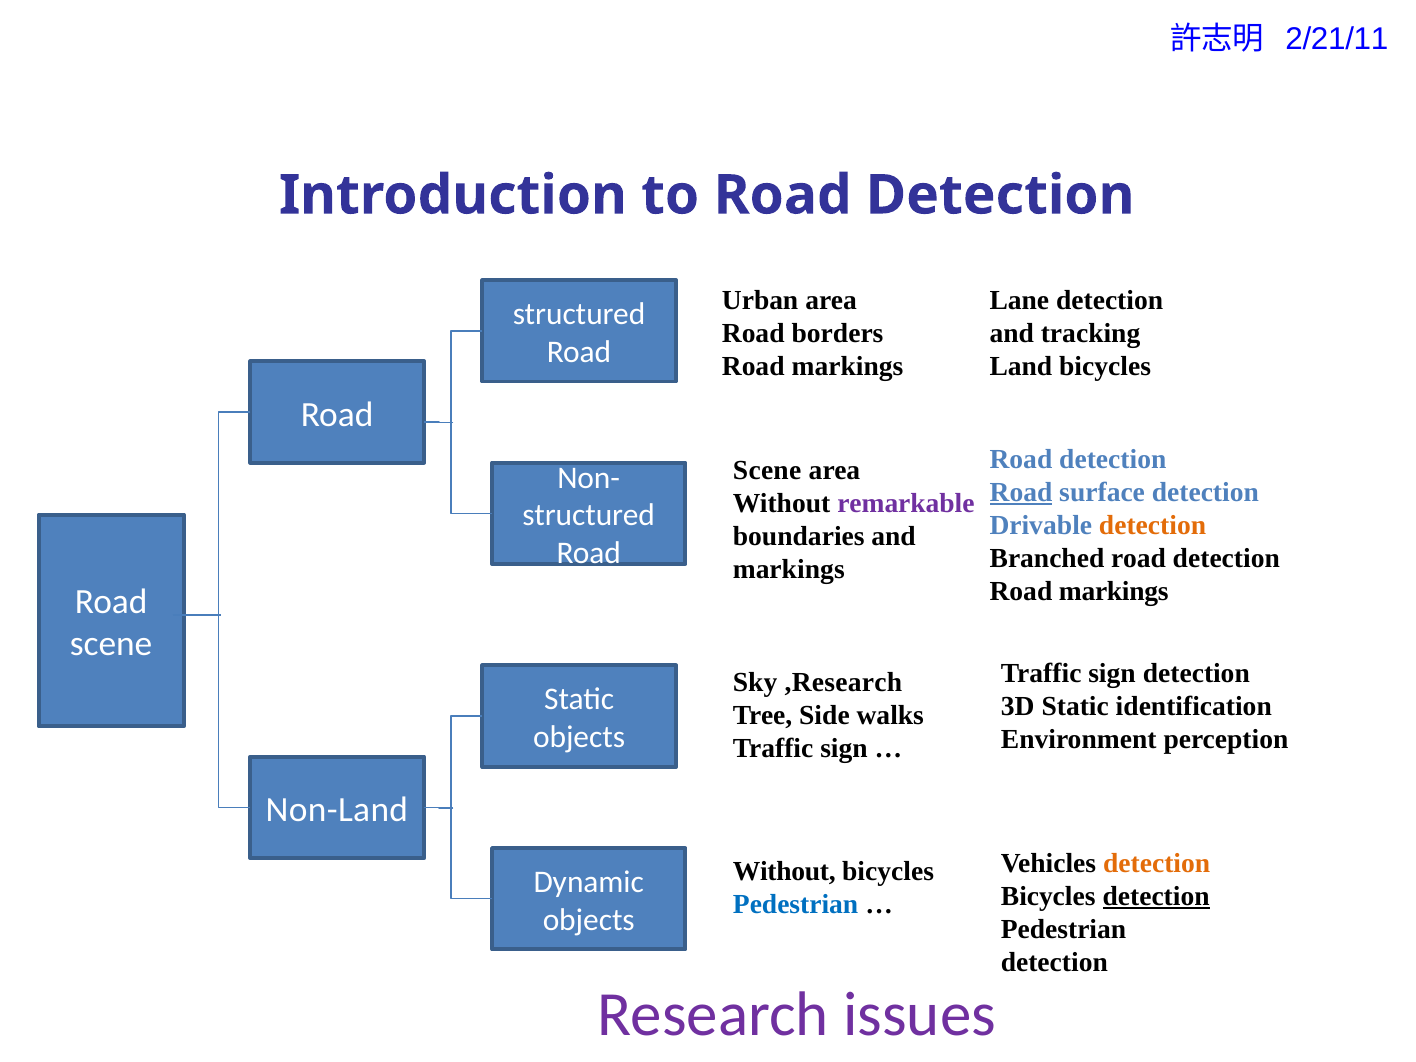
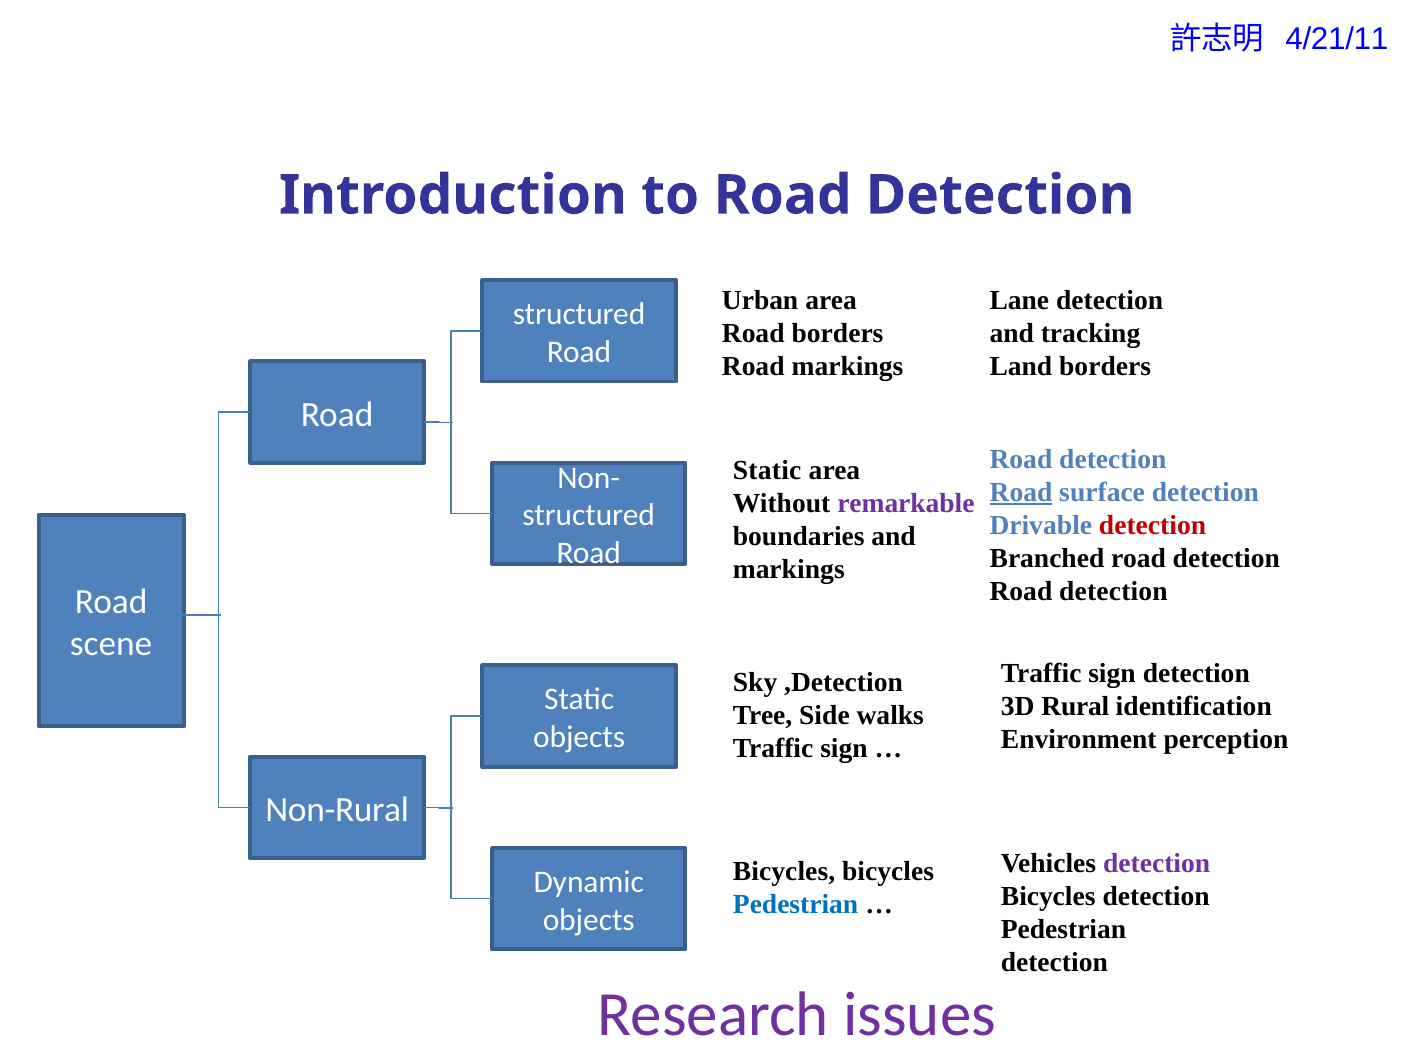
2/21/11: 2/21/11 -> 4/21/11
Land bicycles: bicycles -> borders
Scene at (767, 470): Scene -> Static
detection at (1153, 525) colour: orange -> red
markings at (1114, 591): markings -> detection
,Research: ,Research -> ,Detection
3D Static: Static -> Rural
Non-Land: Non-Land -> Non-Rural
detection at (1157, 863) colour: orange -> purple
Without at (784, 872): Without -> Bicycles
detection at (1156, 896) underline: present -> none
